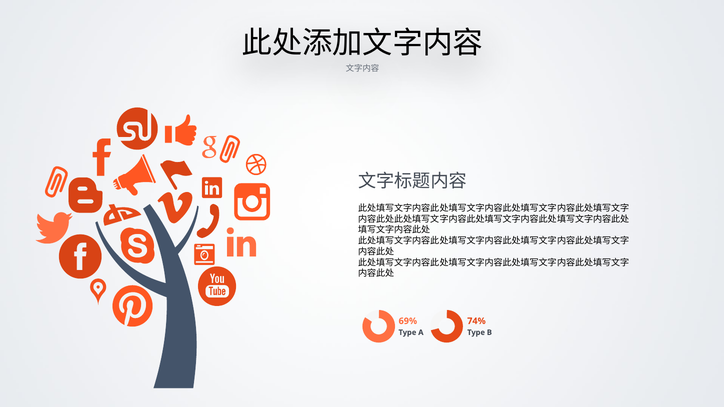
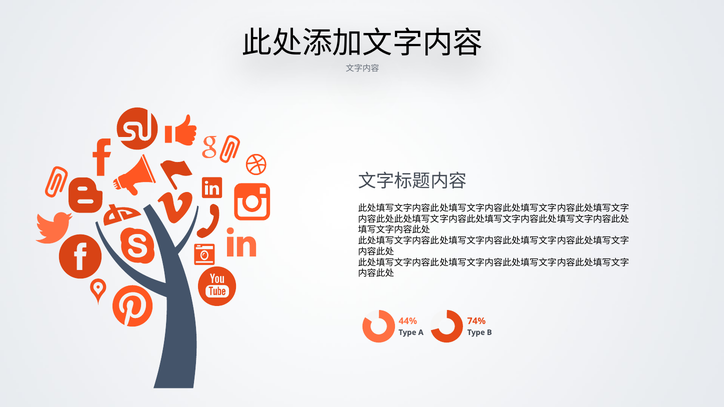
69%: 69% -> 44%
